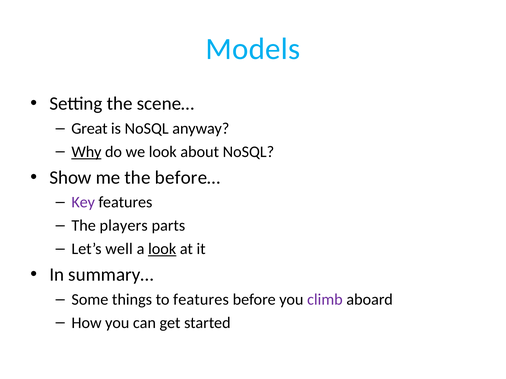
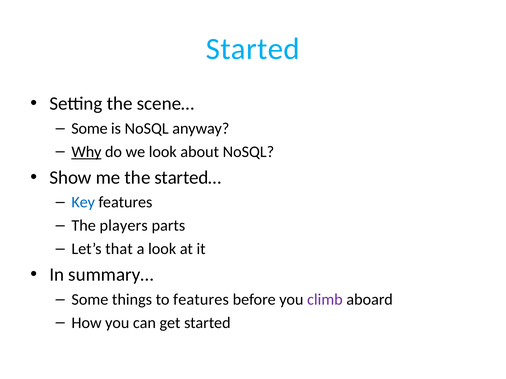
Models at (253, 49): Models -> Started
Great at (89, 129): Great -> Some
before…: before… -> started…
Key colour: purple -> blue
well: well -> that
look at (162, 249) underline: present -> none
